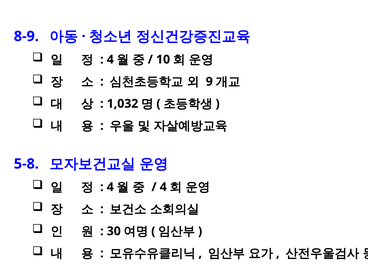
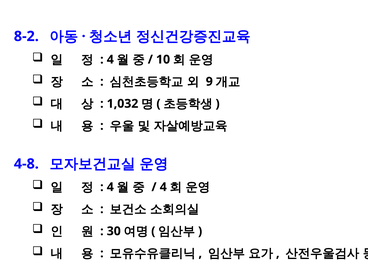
8-9: 8-9 -> 8-2
5-8: 5-8 -> 4-8
